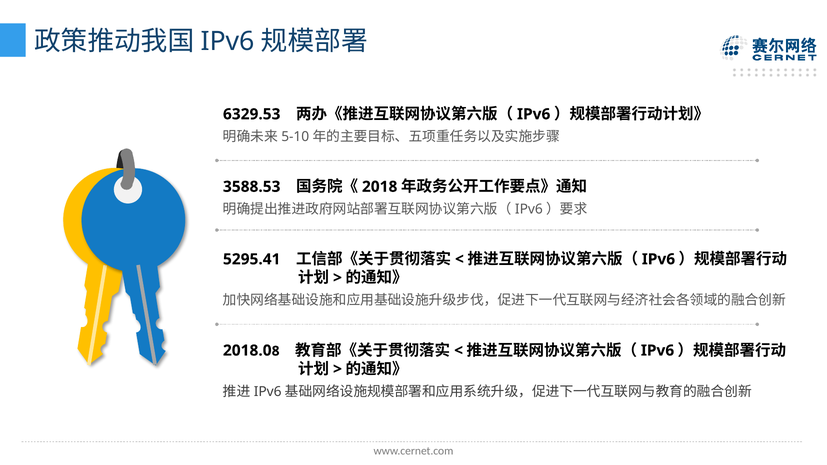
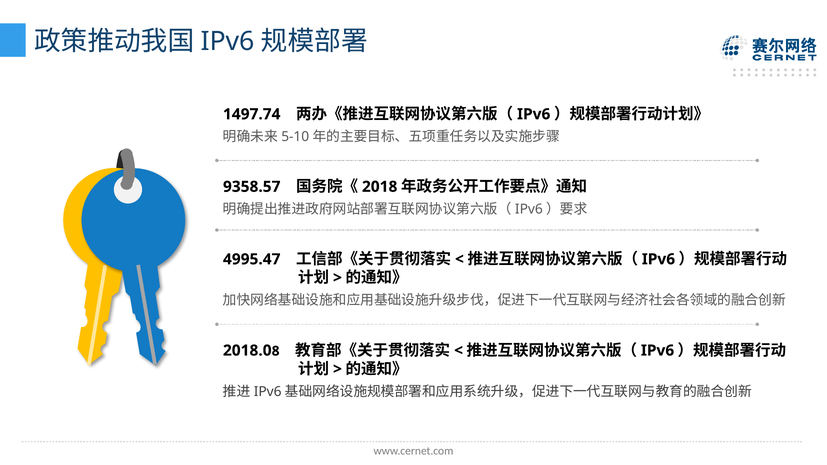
6329.53: 6329.53 -> 1497.74
3588.53: 3588.53 -> 9358.57
5295.41: 5295.41 -> 4995.47
